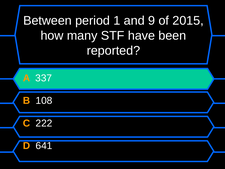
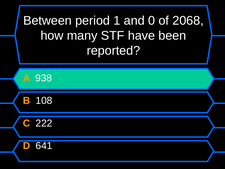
9: 9 -> 0
2015: 2015 -> 2068
337: 337 -> 938
